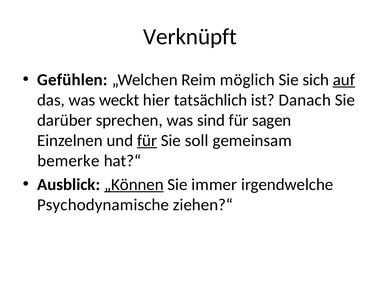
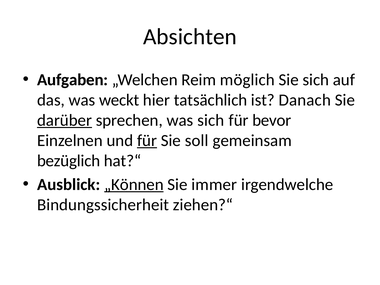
Verknüpft: Verknüpft -> Absichten
Gefühlen: Gefühlen -> Aufgaben
auf underline: present -> none
darüber underline: none -> present
was sind: sind -> sich
sagen: sagen -> bevor
bemerke: bemerke -> bezüglich
Psychodynamische: Psychodynamische -> Bindungssicherheit
